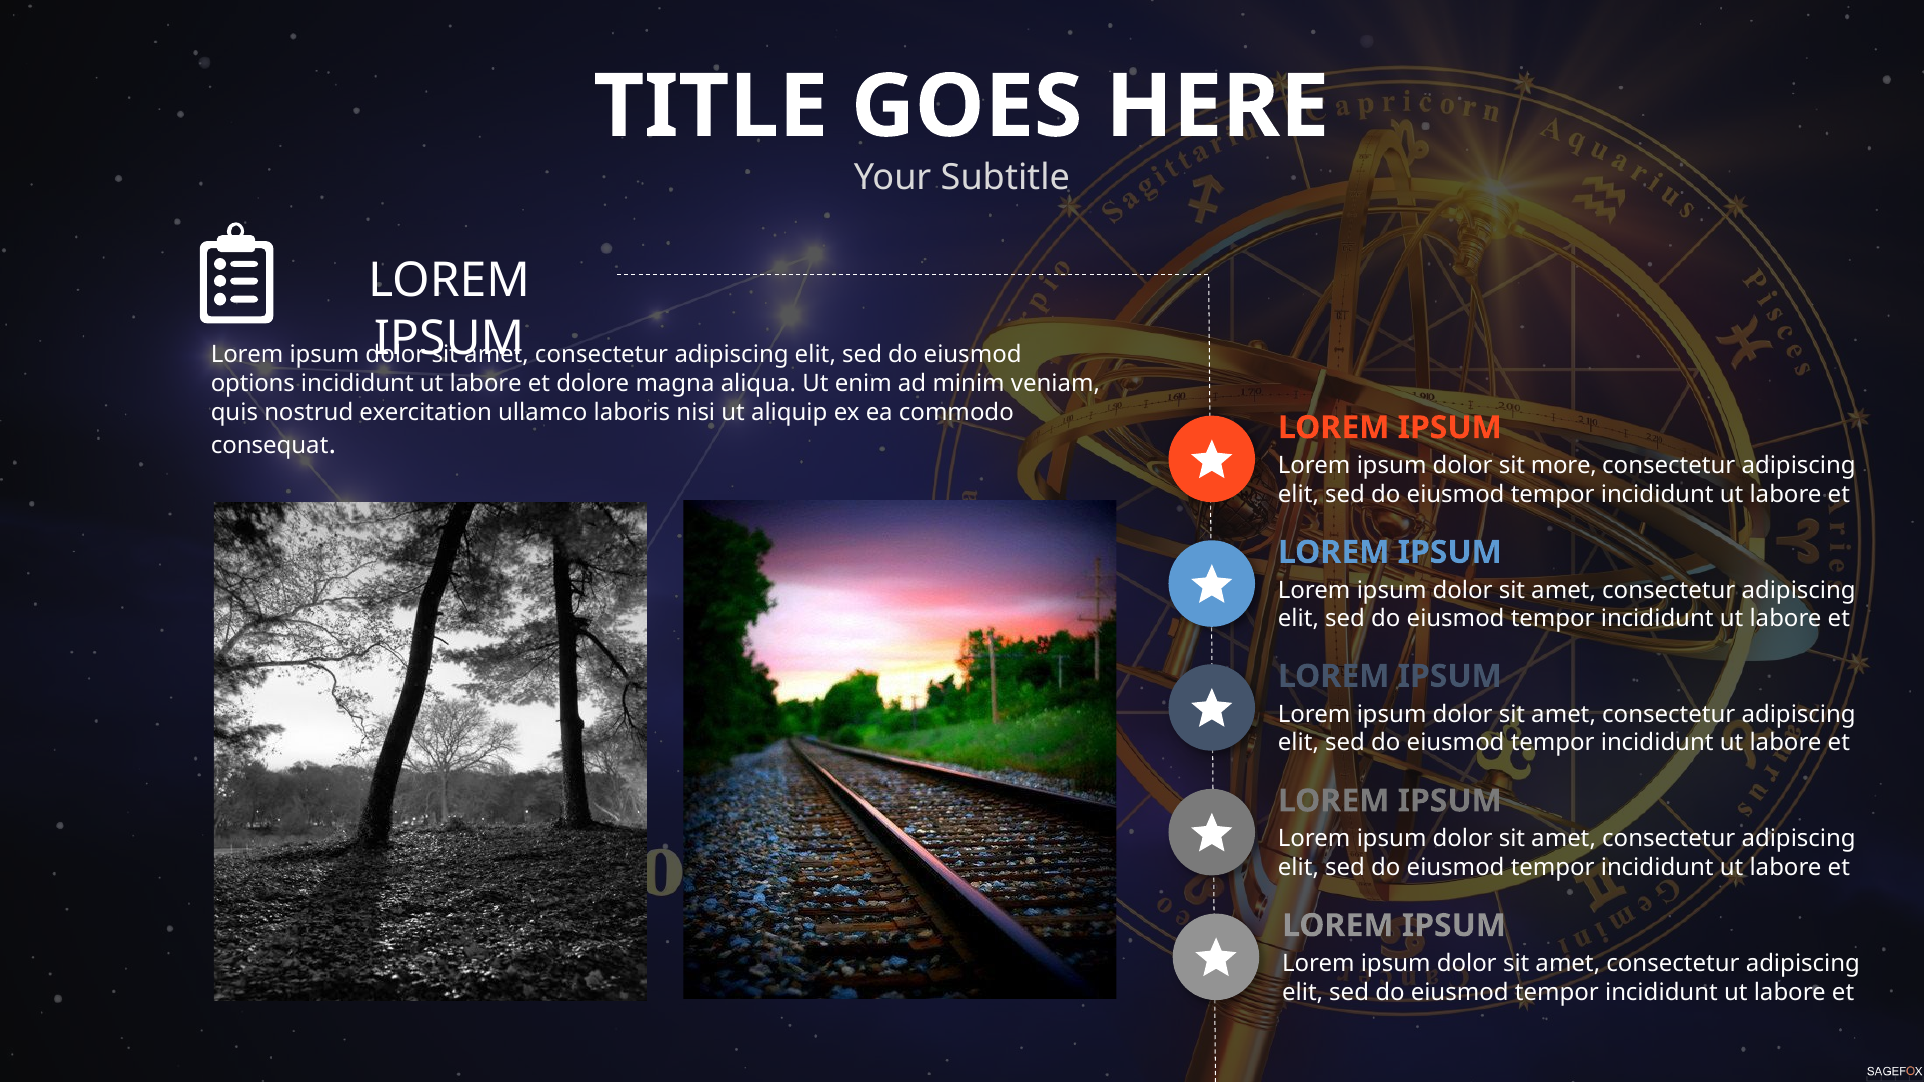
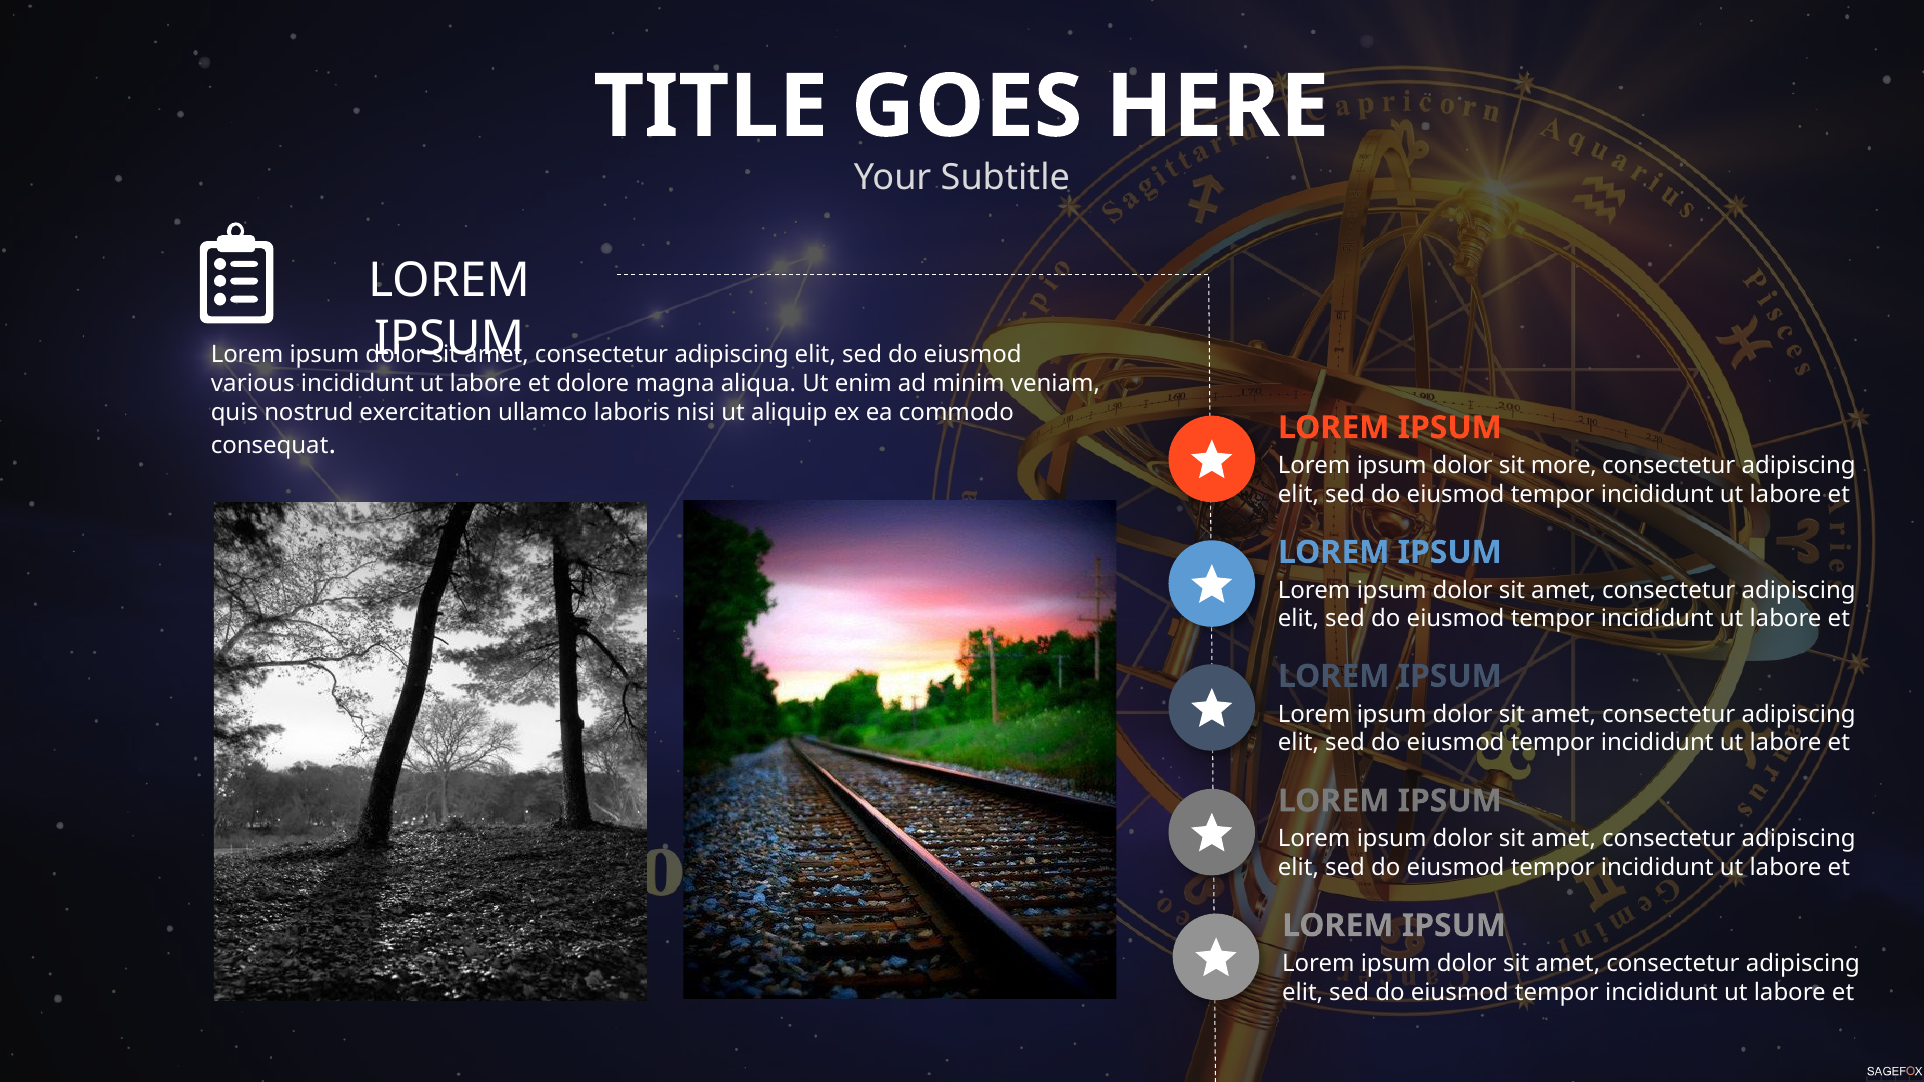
options: options -> various
